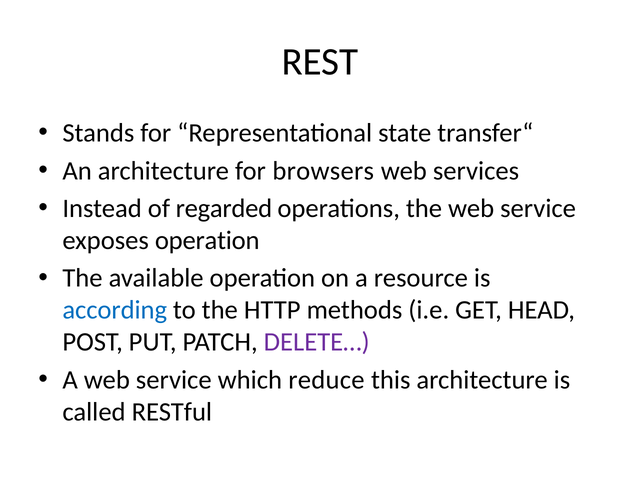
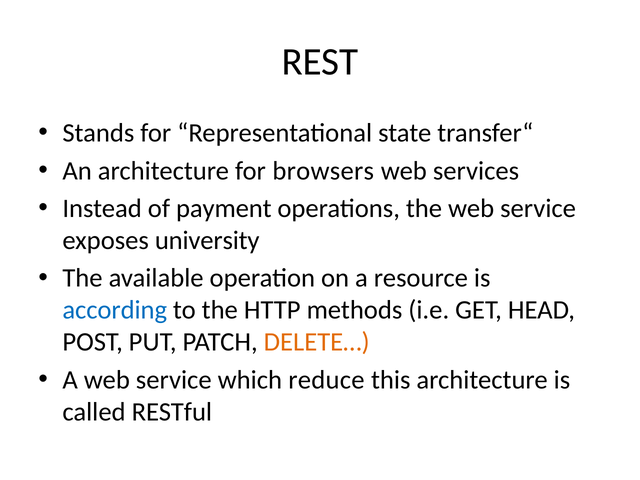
regarded: regarded -> payment
exposes operation: operation -> university
DELETE… colour: purple -> orange
